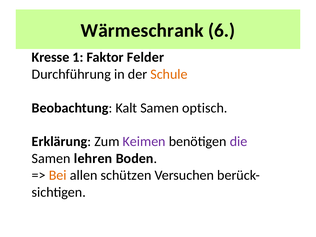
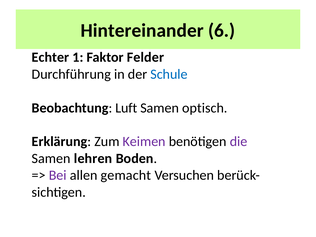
Wärmeschrank: Wärmeschrank -> Hintereinander
Kresse: Kresse -> Echter
Schule colour: orange -> blue
Kalt: Kalt -> Luft
Bei colour: orange -> purple
schützen: schützen -> gemacht
